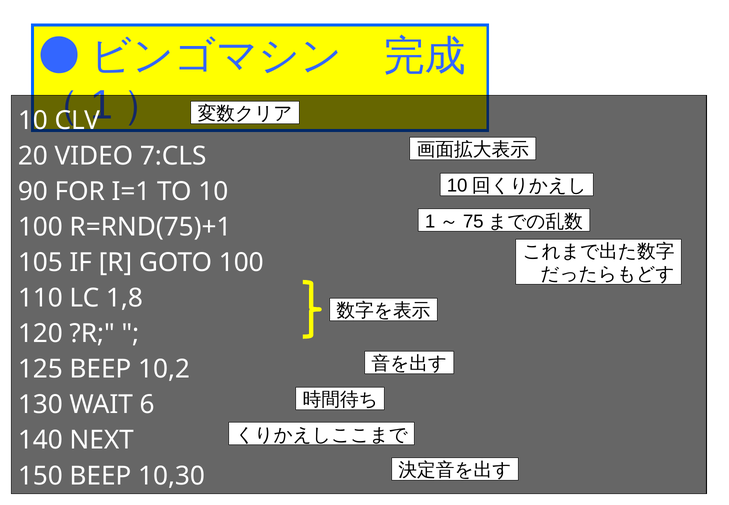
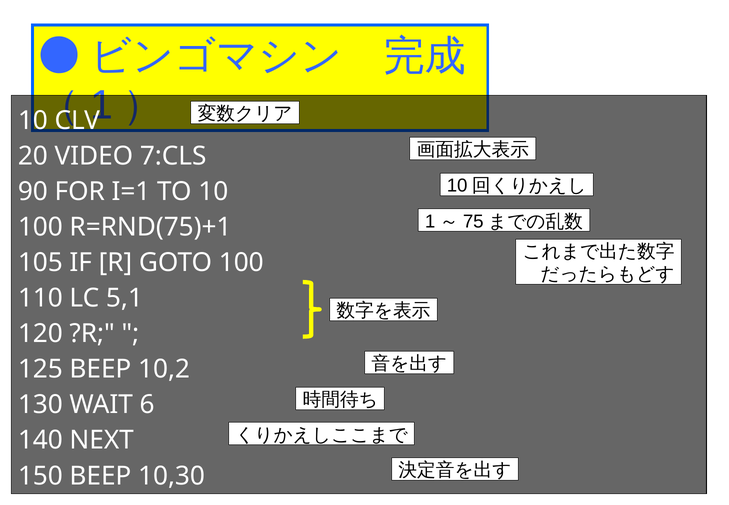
1,8: 1,8 -> 5,1
